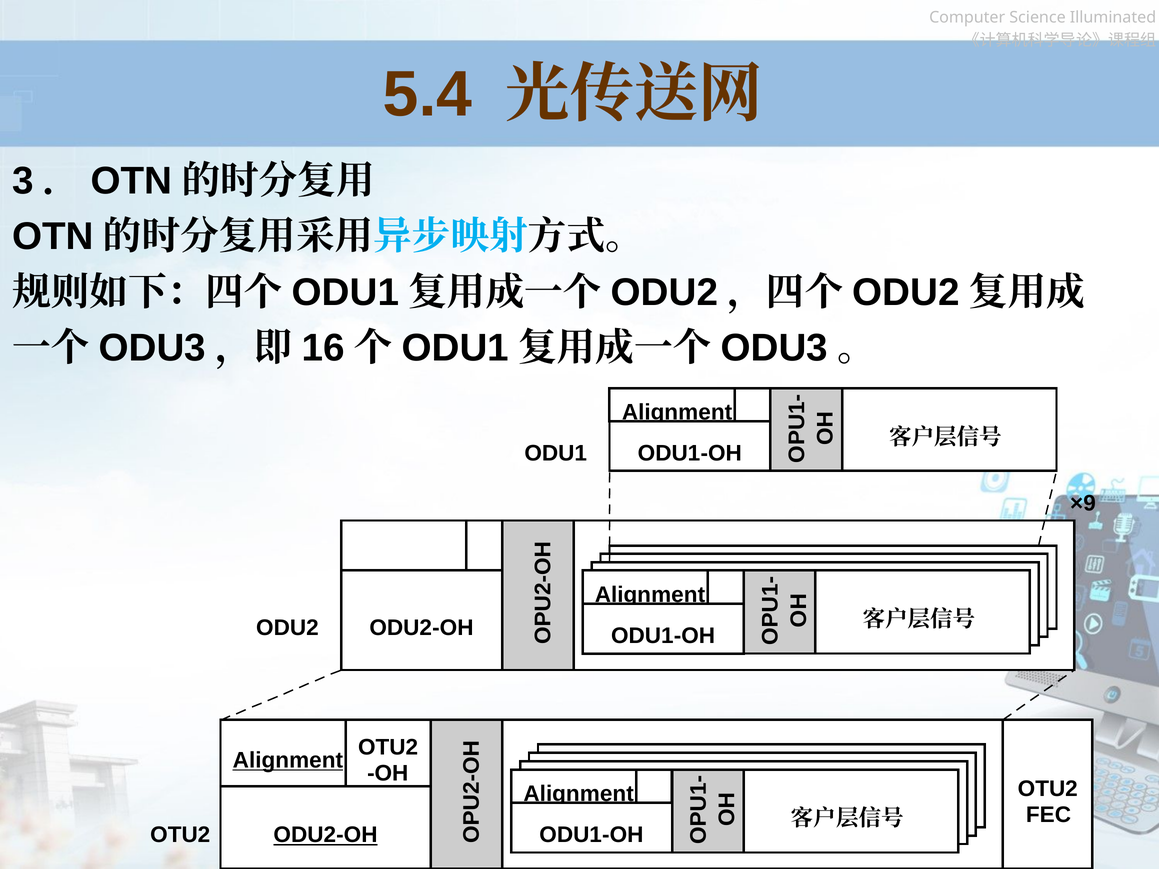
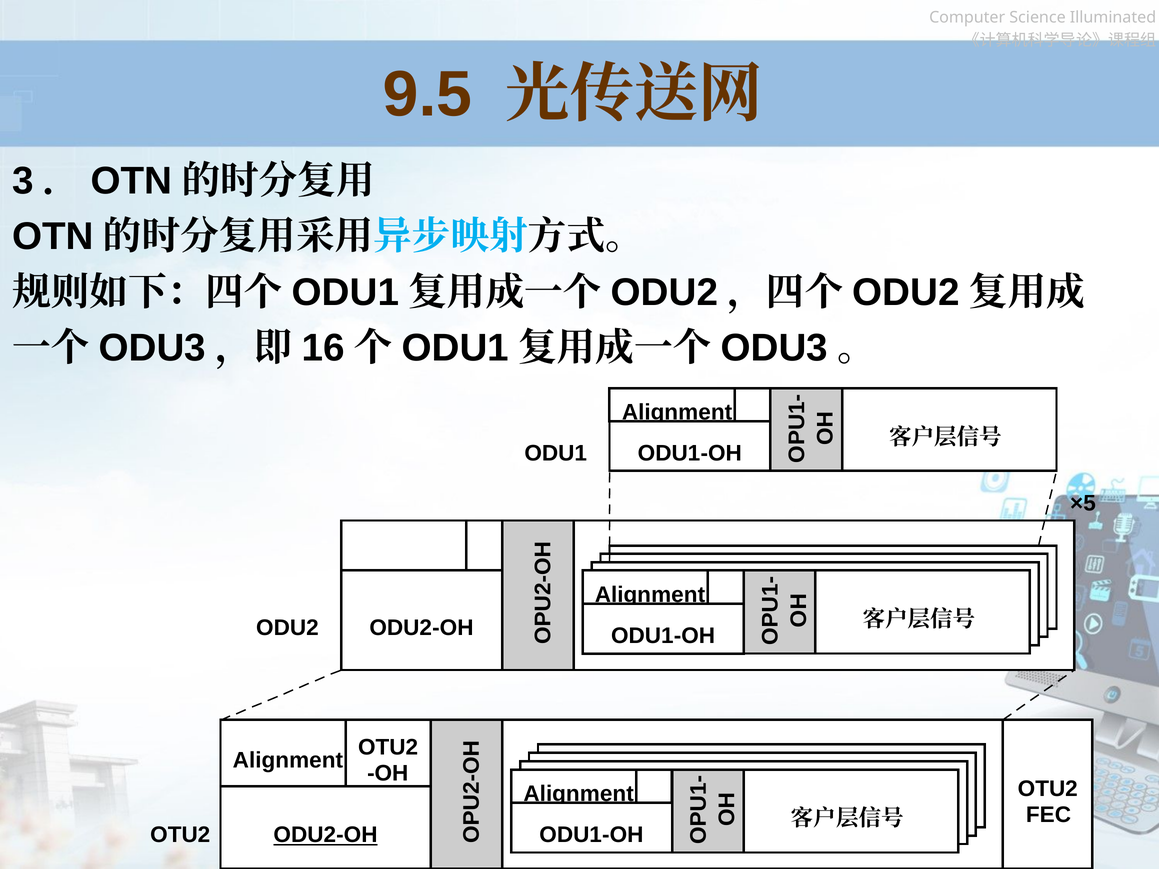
5.4: 5.4 -> 9.5
×9: ×9 -> ×5
Alignment at (288, 761) underline: present -> none
